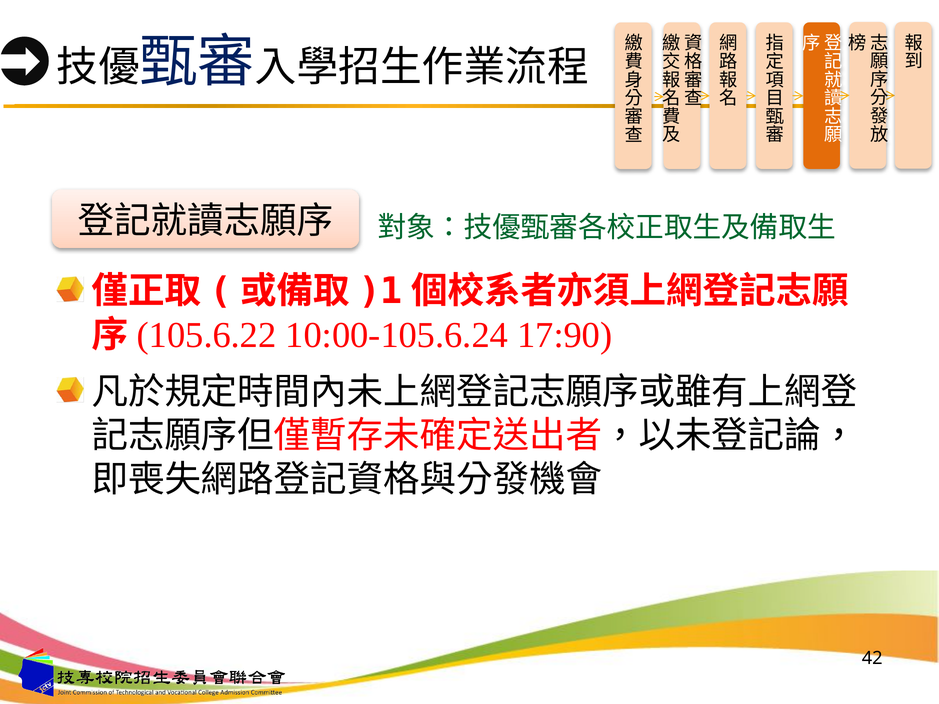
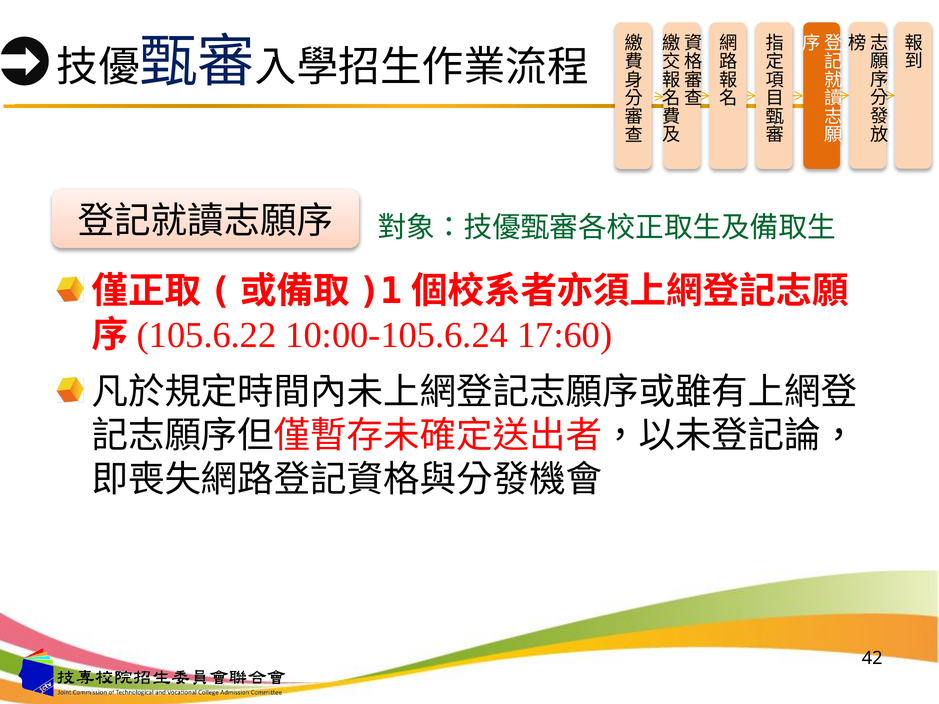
17:90: 17:90 -> 17:60
